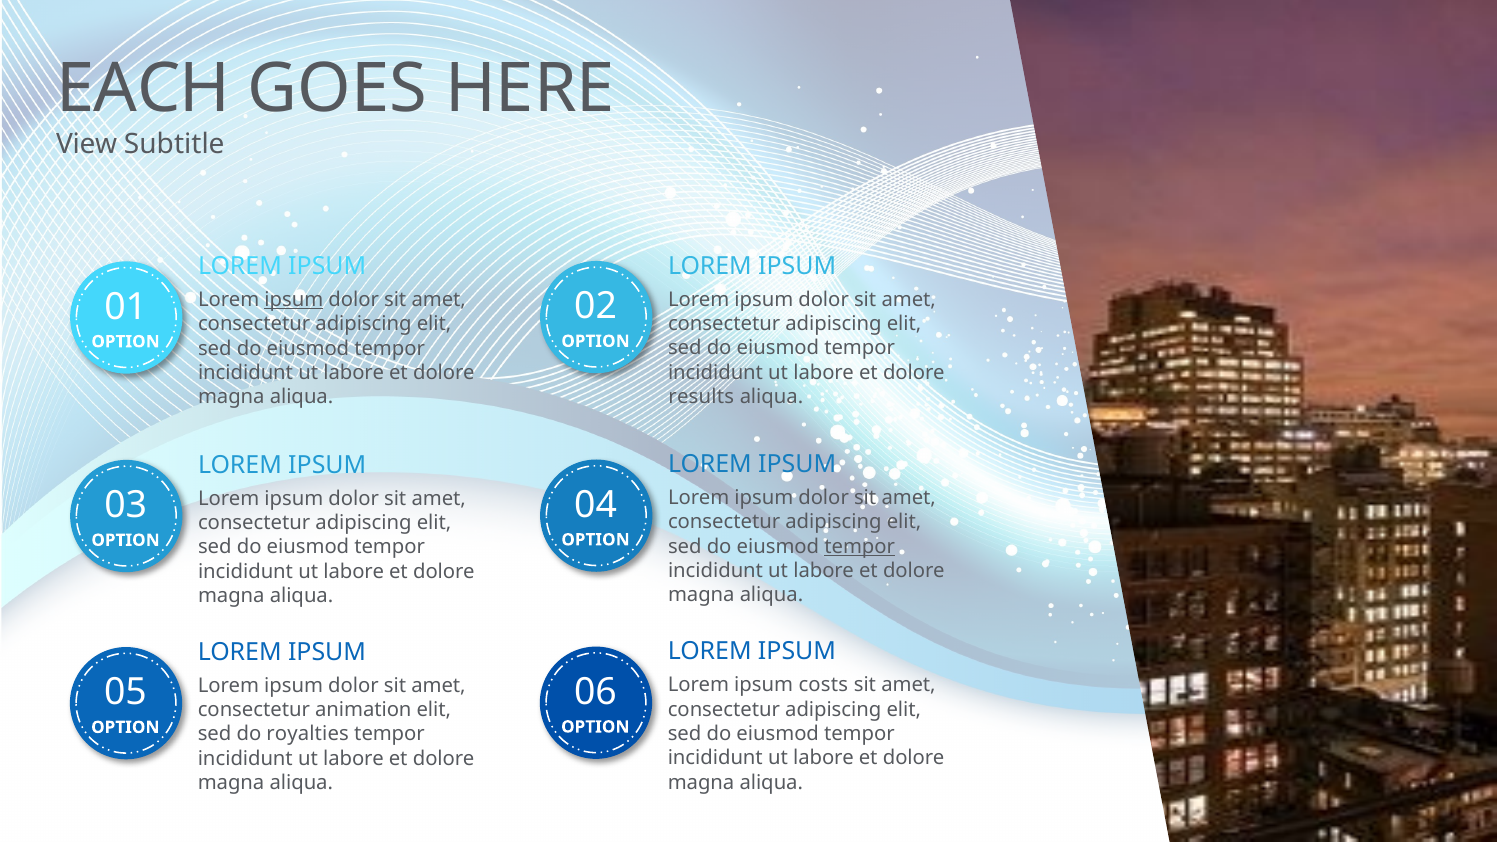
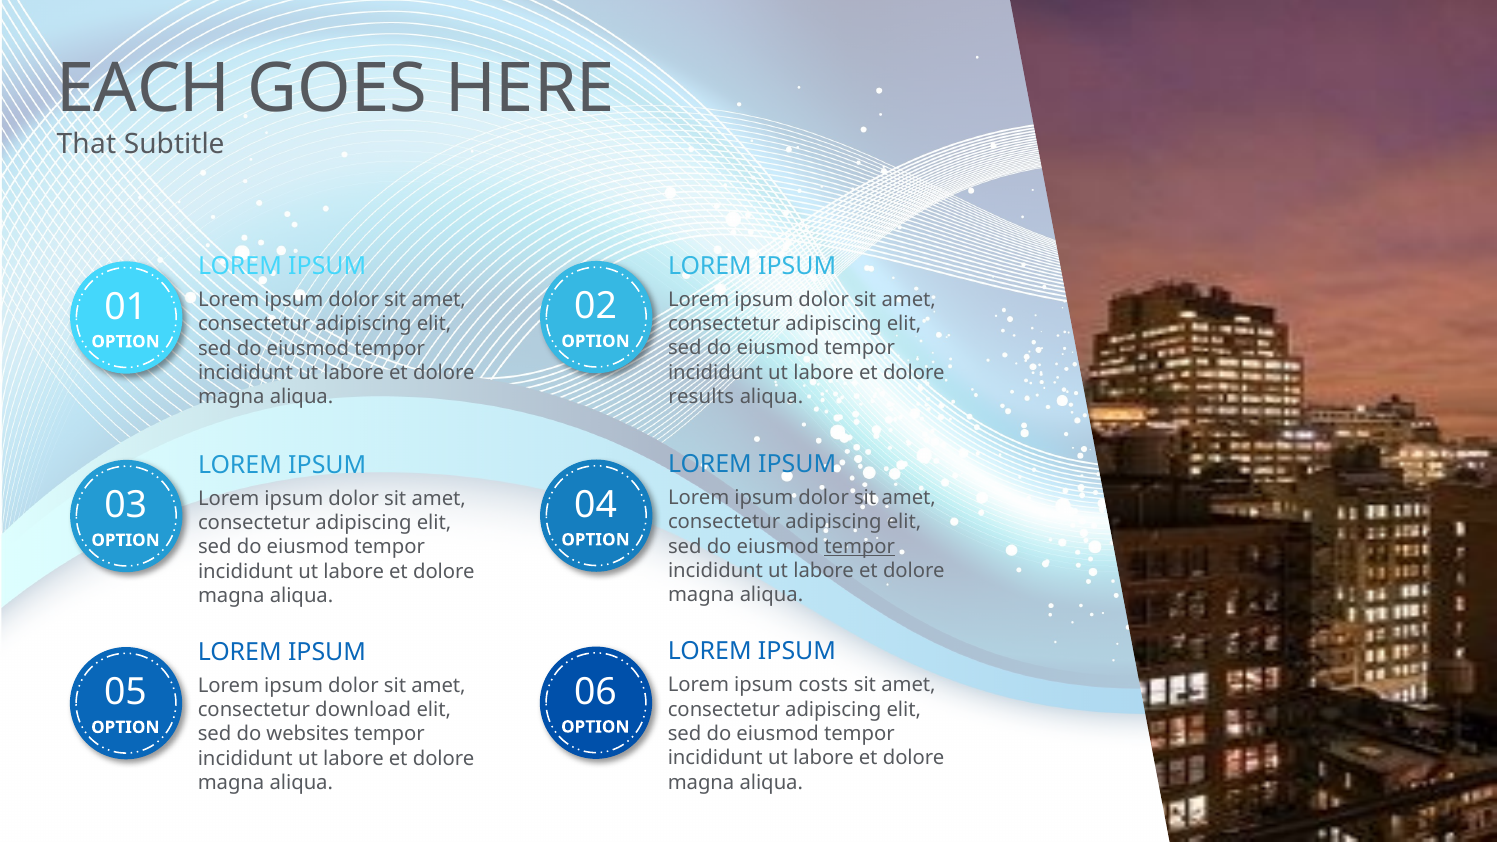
View: View -> That
ipsum at (294, 300) underline: present -> none
animation: animation -> download
royalties: royalties -> websites
